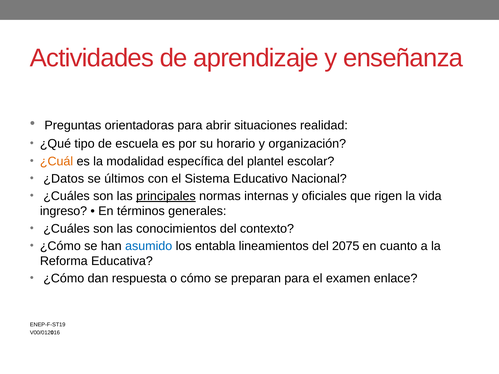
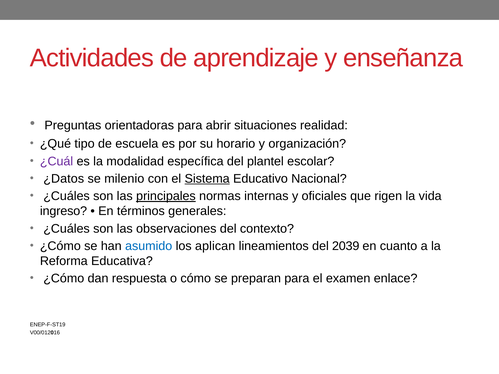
¿Cuál colour: orange -> purple
últimos: últimos -> milenio
Sistema underline: none -> present
conocimientos: conocimientos -> observaciones
entabla: entabla -> aplican
2075: 2075 -> 2039
